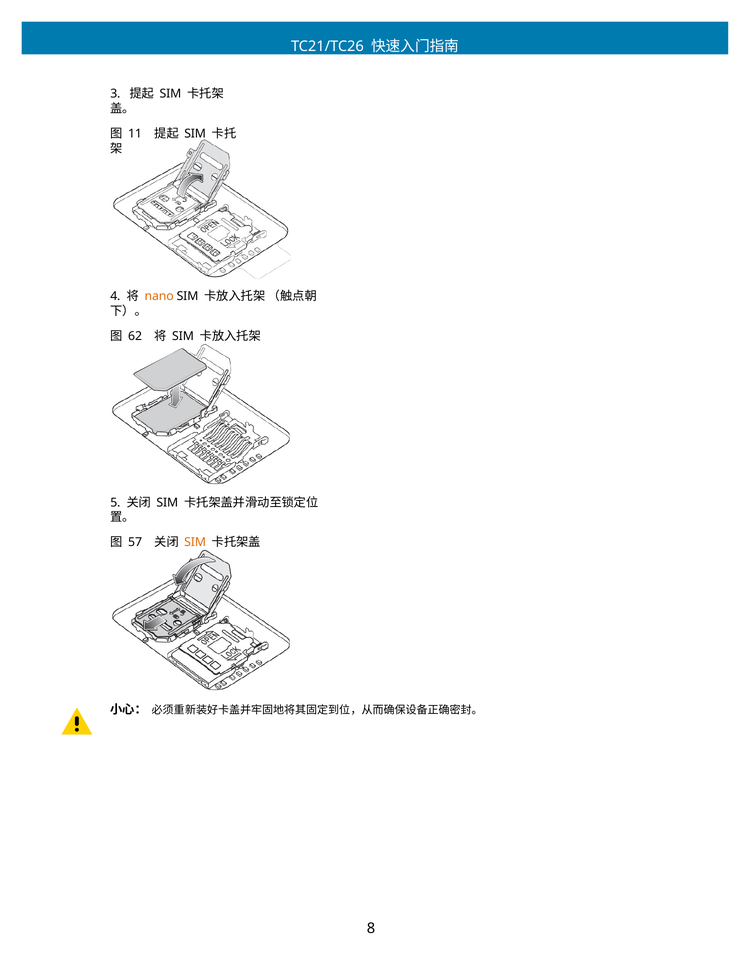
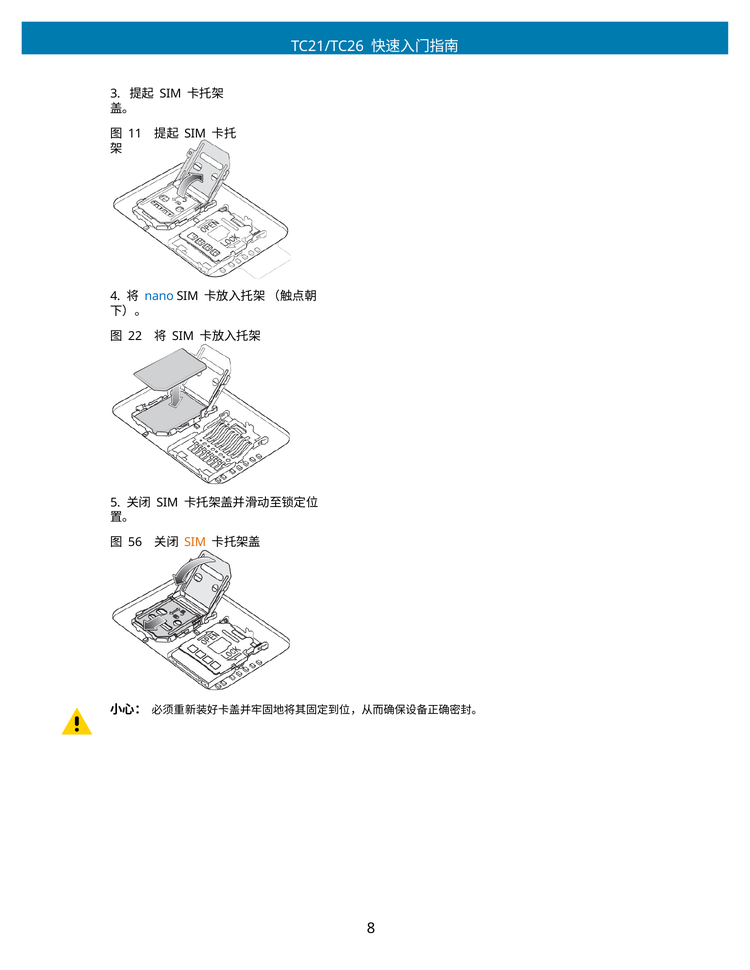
nano colour: orange -> blue
62: 62 -> 22
57: 57 -> 56
